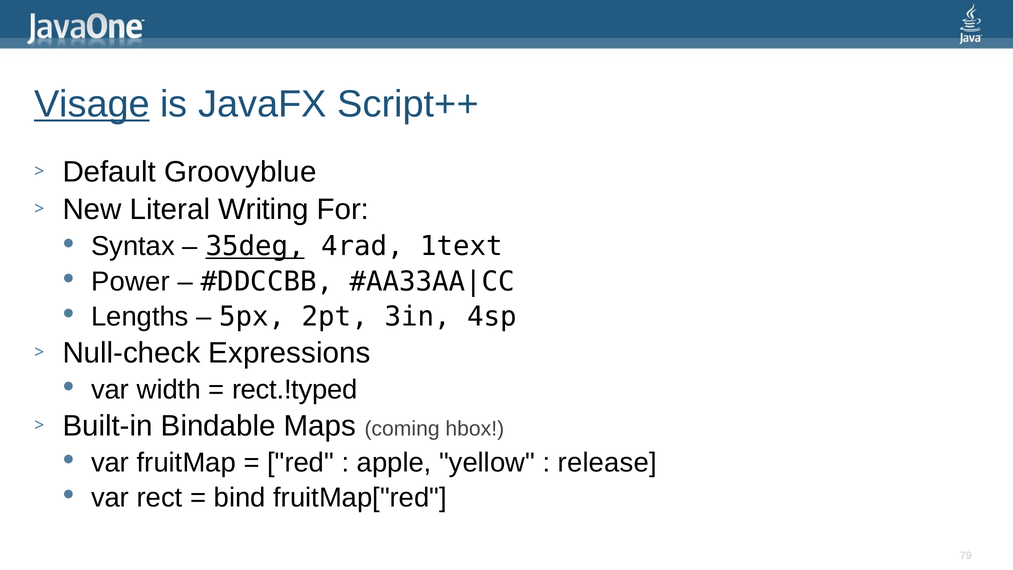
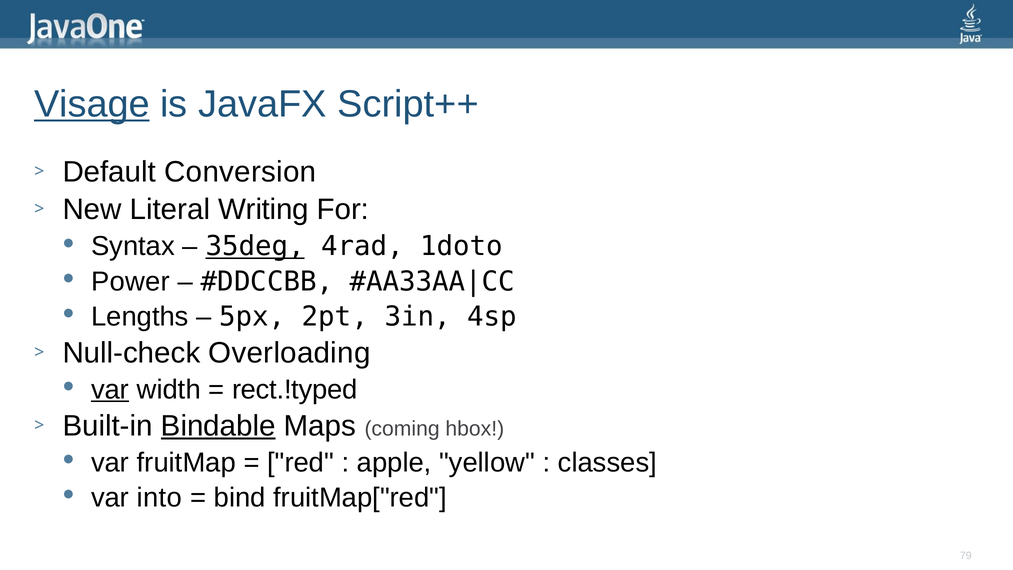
Groovyblue: Groovyblue -> Conversion
1text: 1text -> 1doto
Expressions: Expressions -> Overloading
var at (110, 390) underline: none -> present
Bindable underline: none -> present
release: release -> classes
rect: rect -> into
